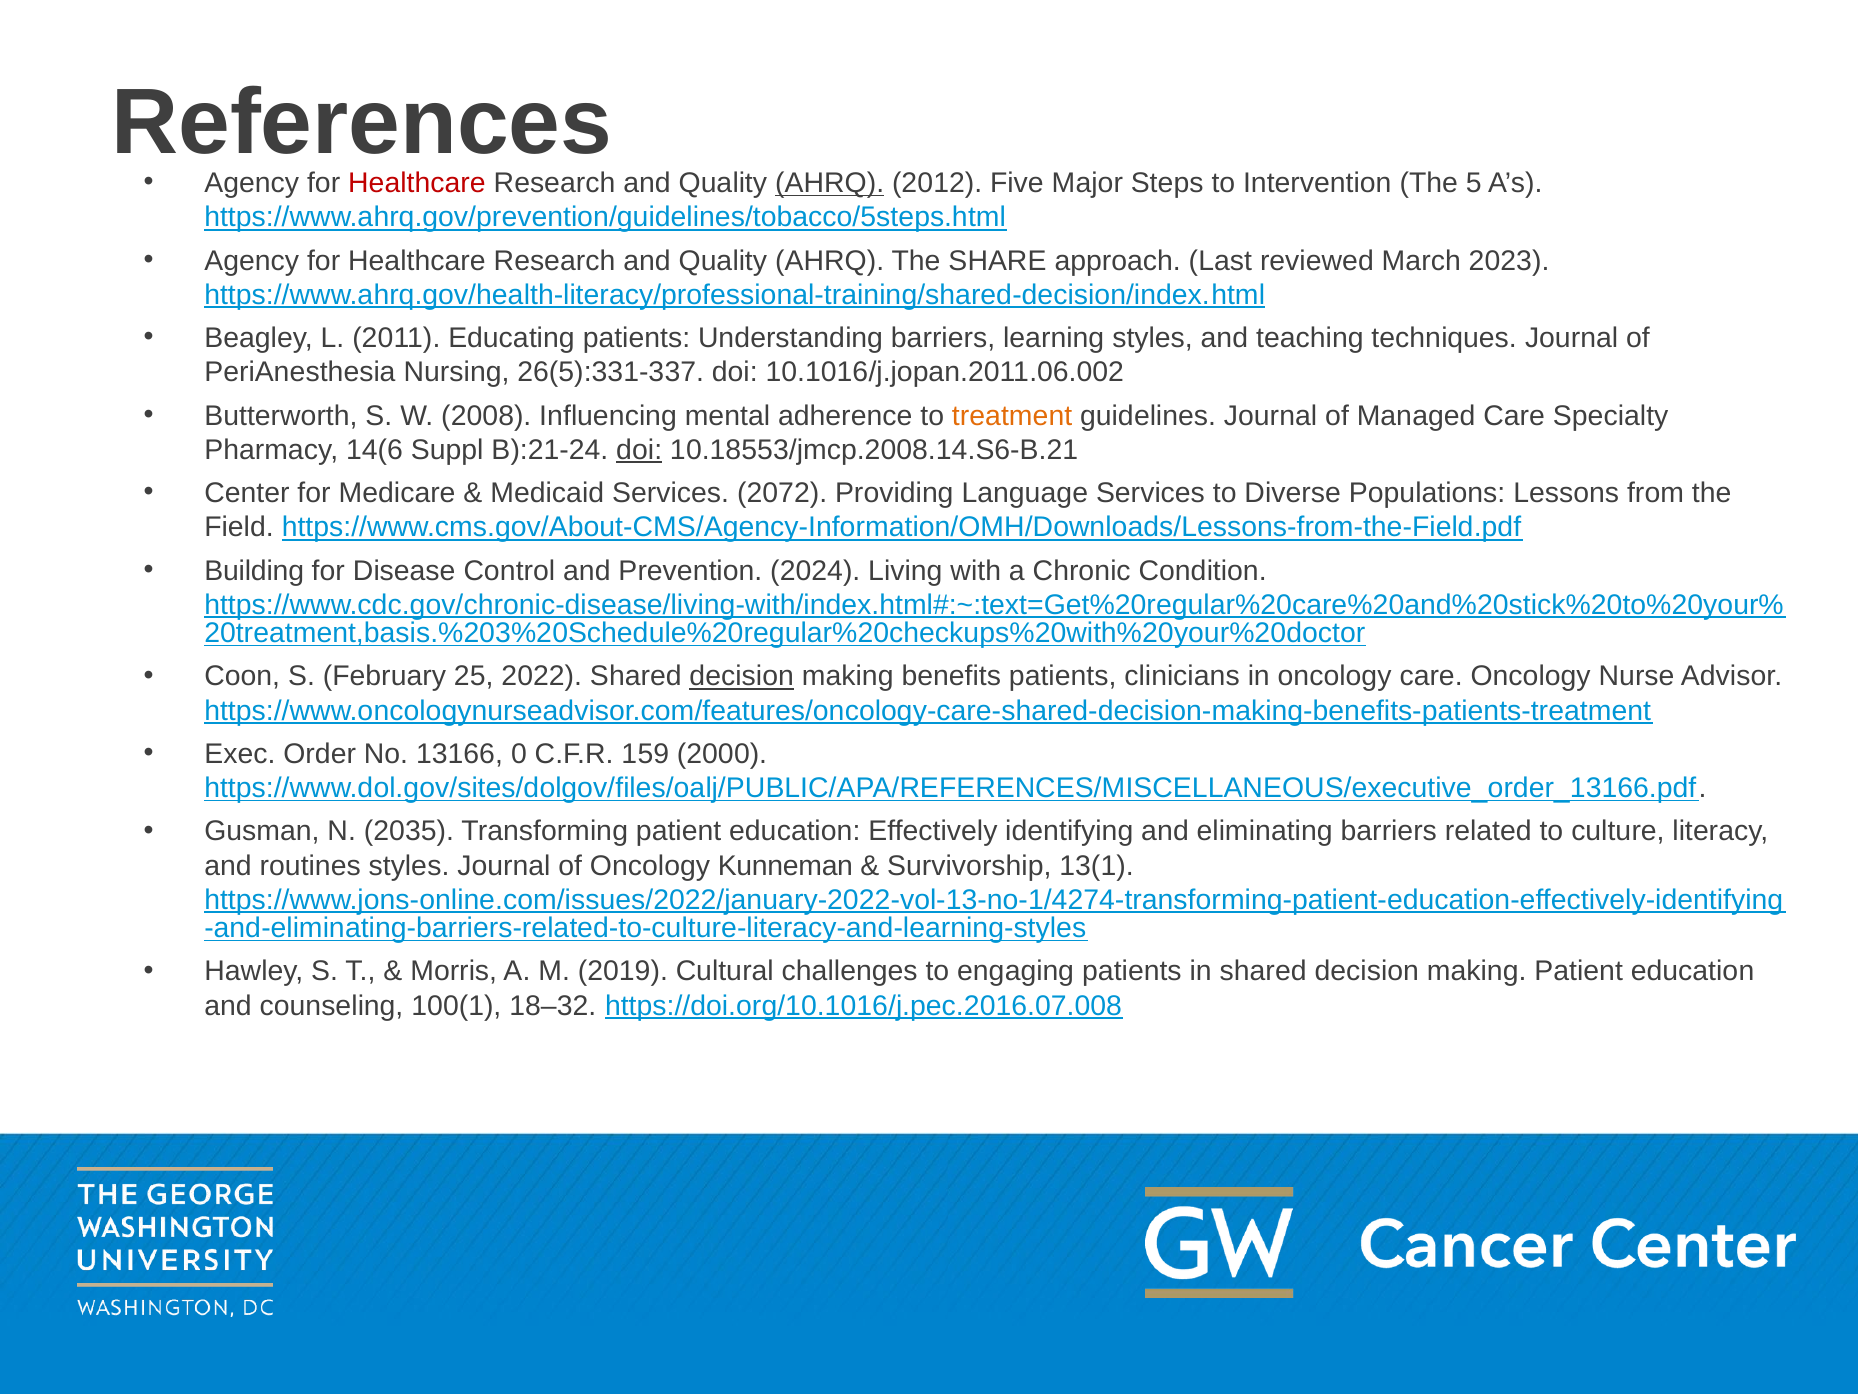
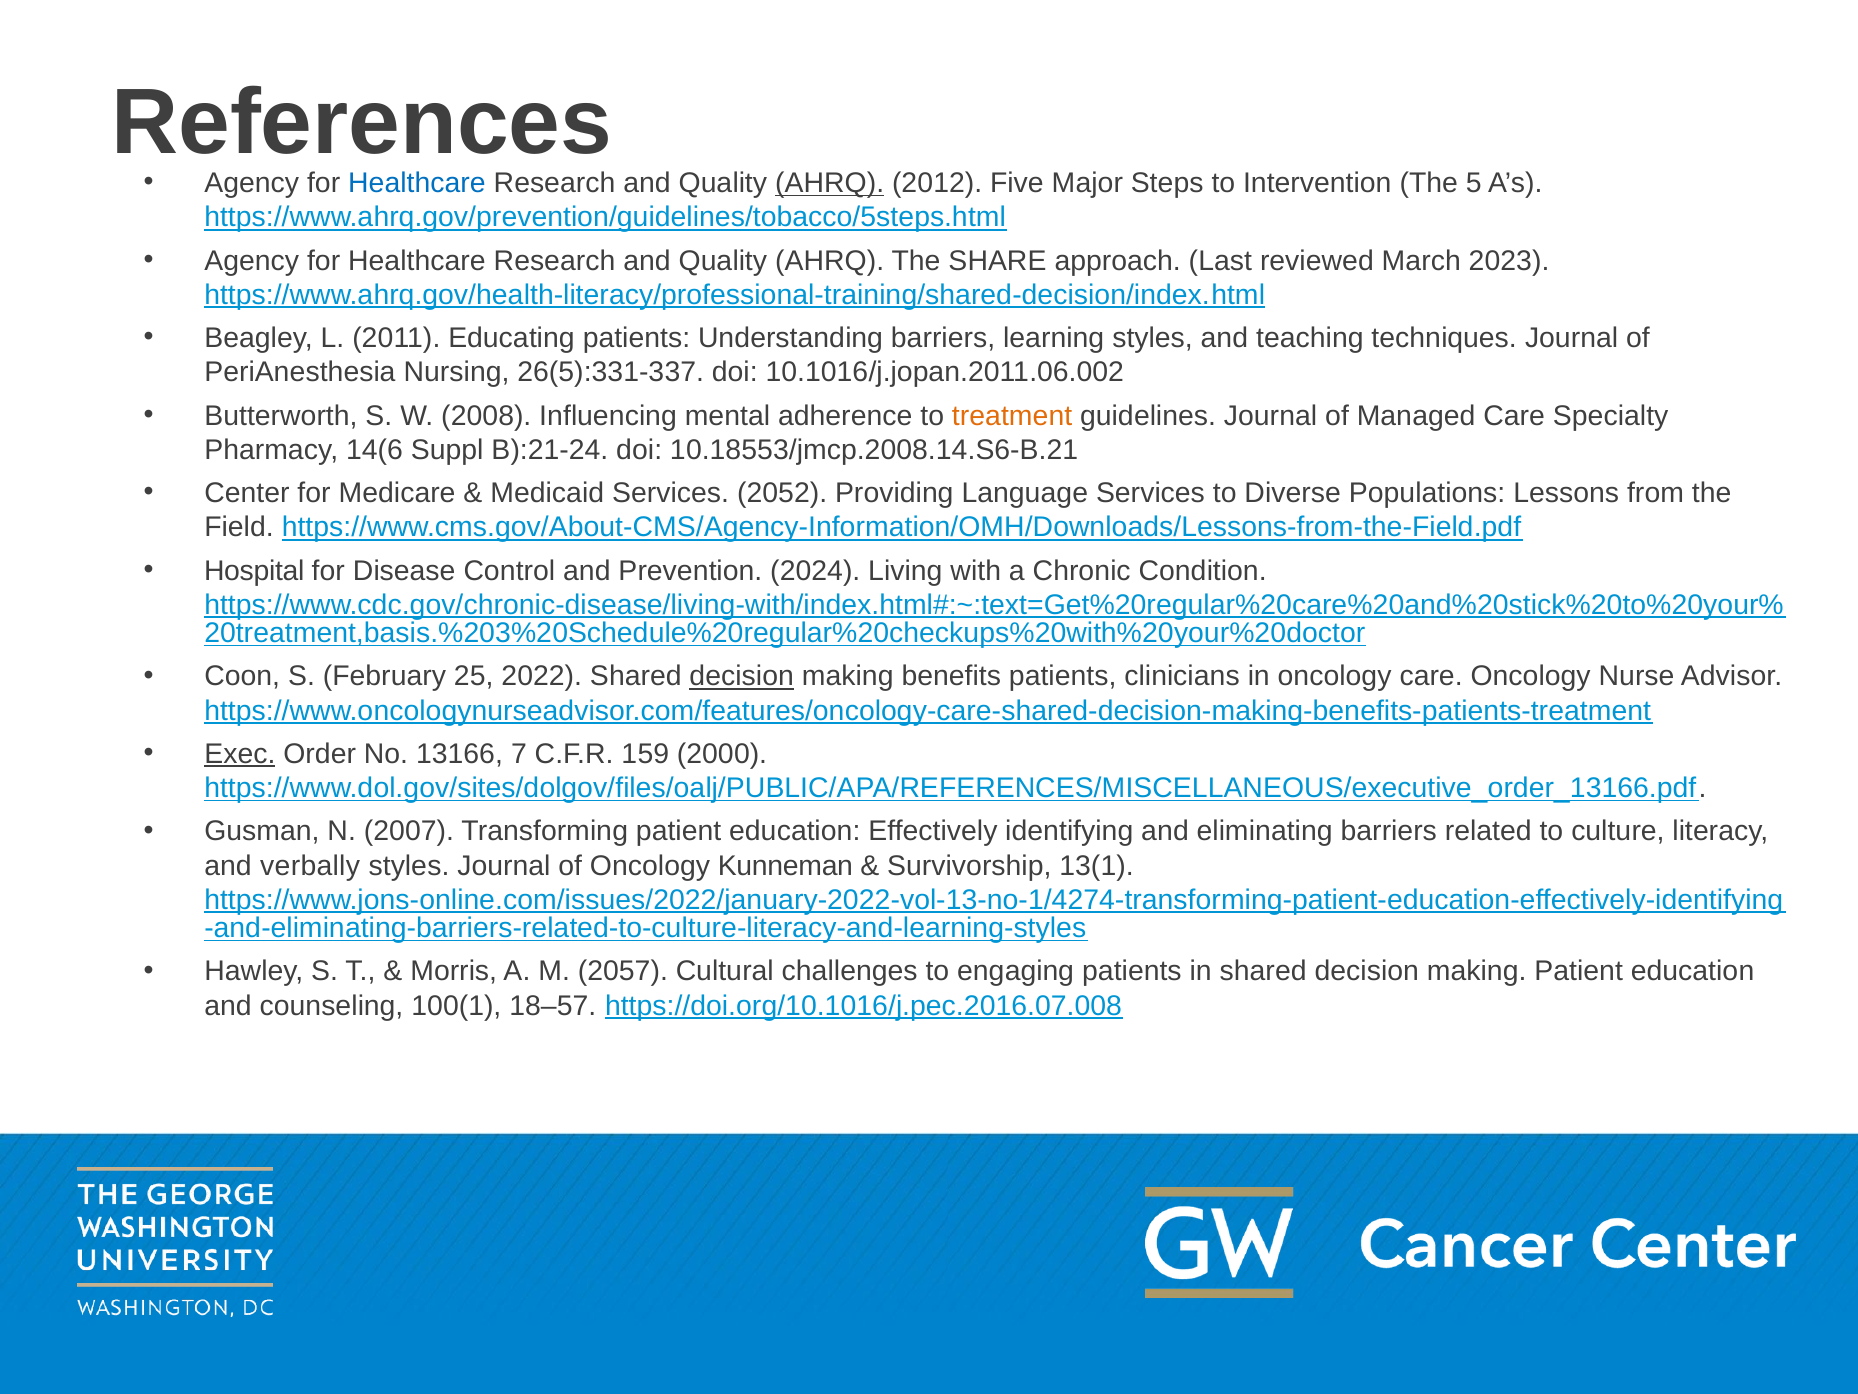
Healthcare at (417, 183) colour: red -> blue
doi at (639, 450) underline: present -> none
2072: 2072 -> 2052
Building: Building -> Hospital
Exec underline: none -> present
0: 0 -> 7
2035: 2035 -> 2007
routines: routines -> verbally
2019: 2019 -> 2057
18–32: 18–32 -> 18–57
